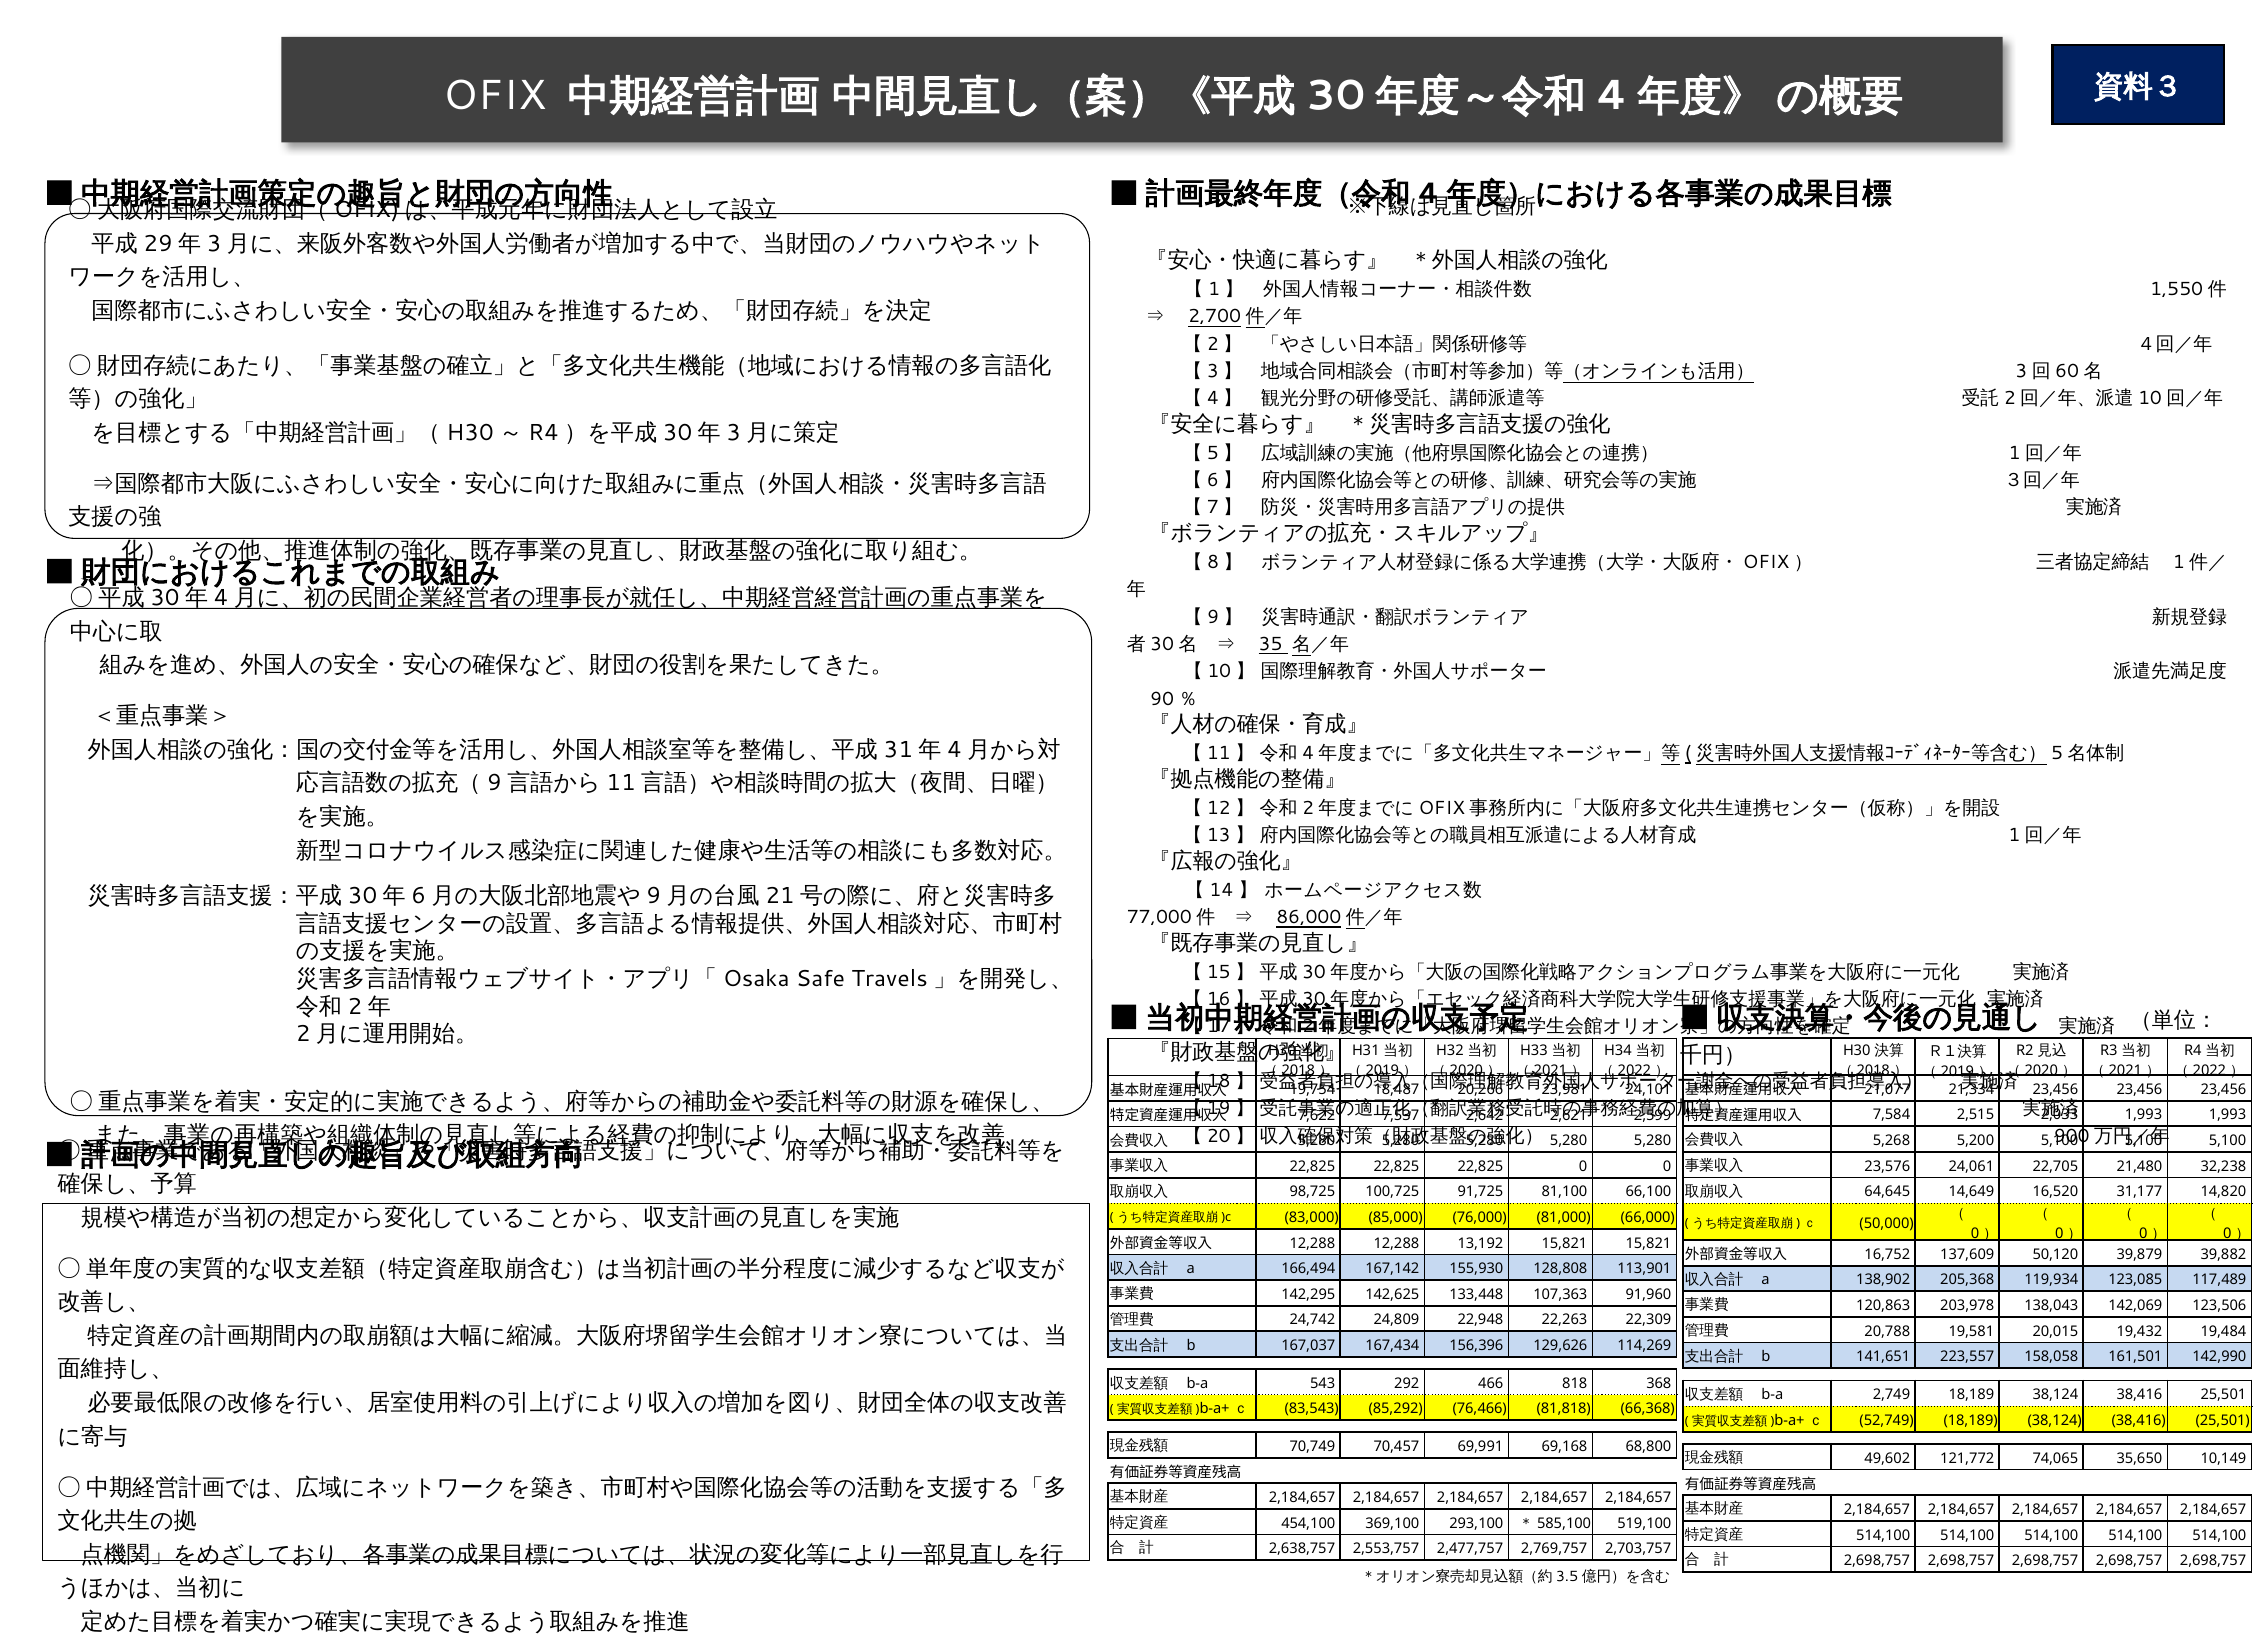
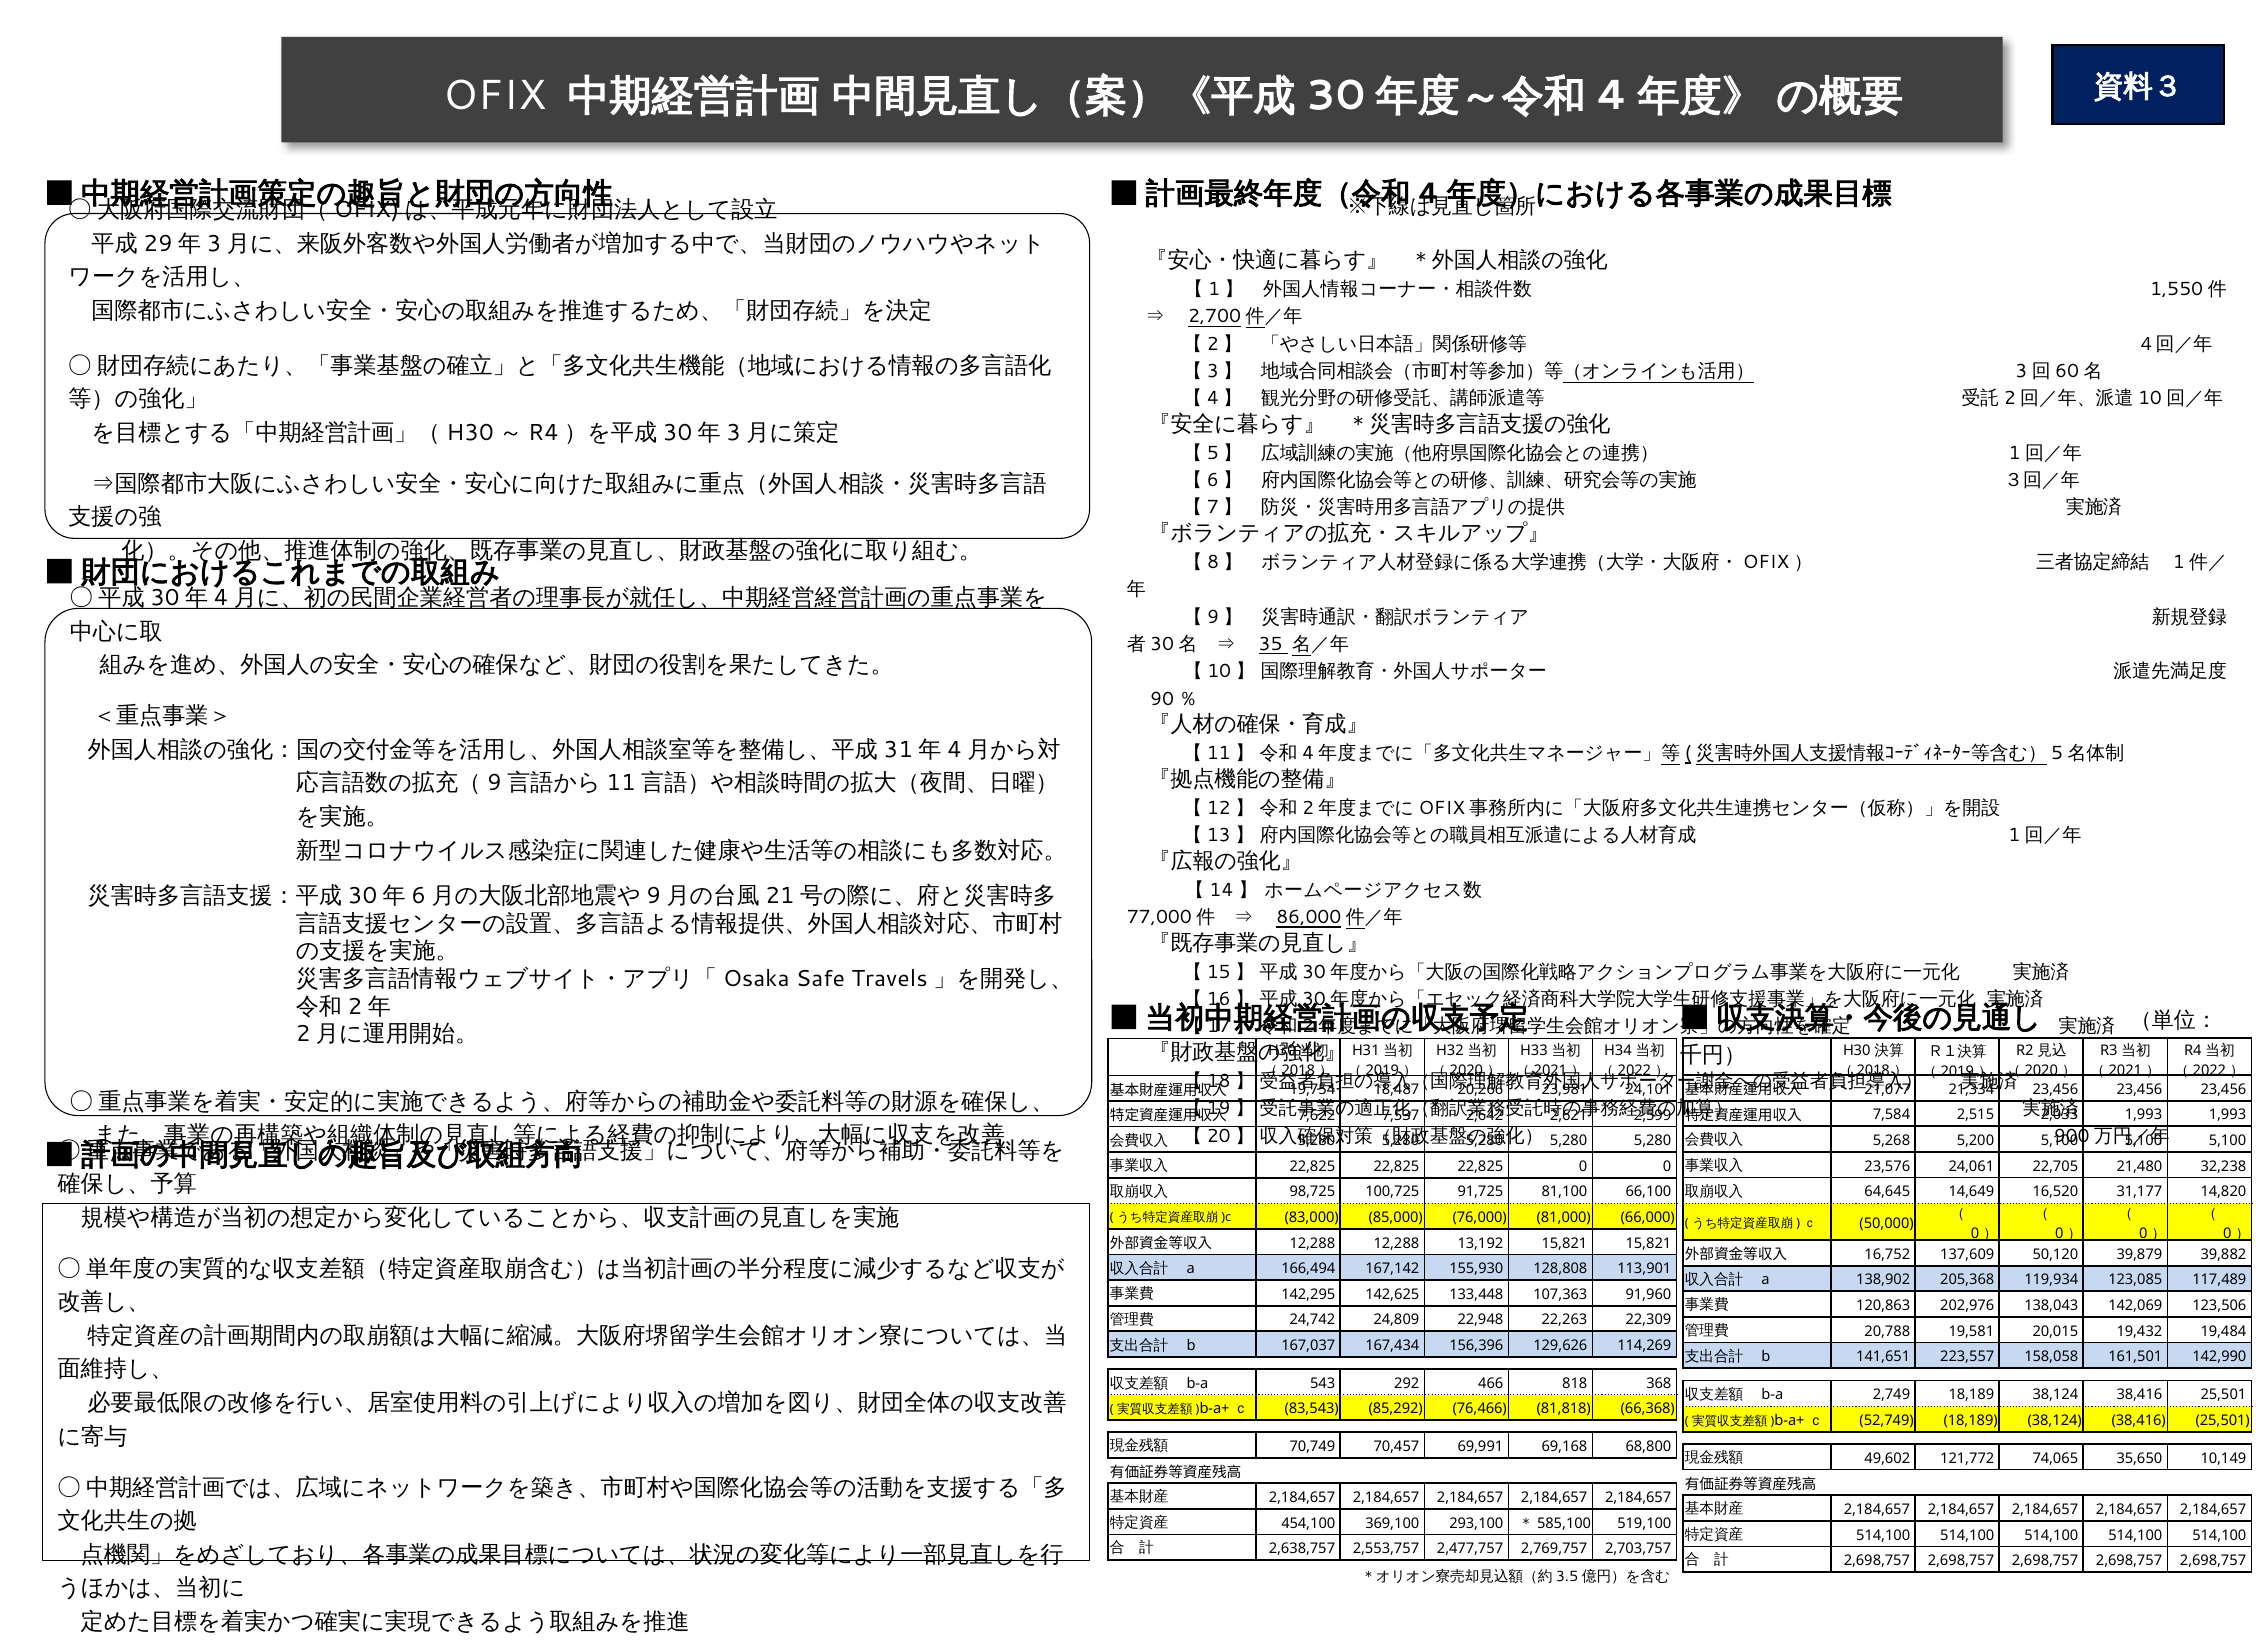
203,978: 203,978 -> 202,976
